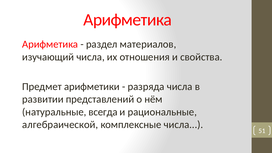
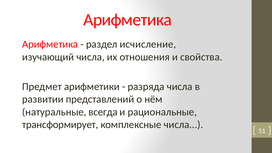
материалов: материалов -> исчисление
алгебраической: алгебраической -> трансформирует
